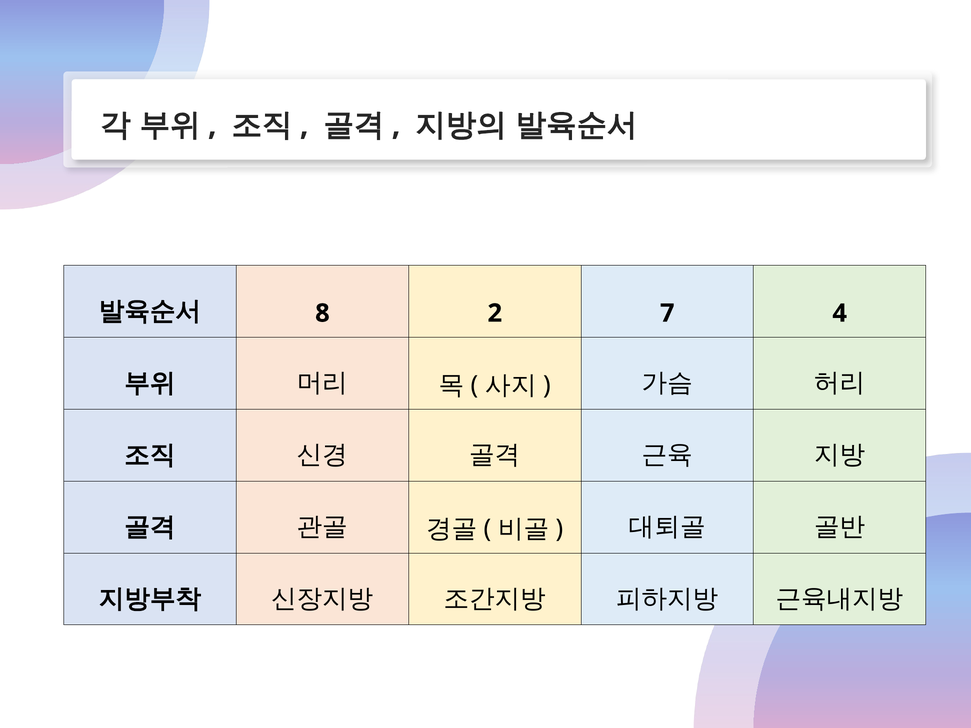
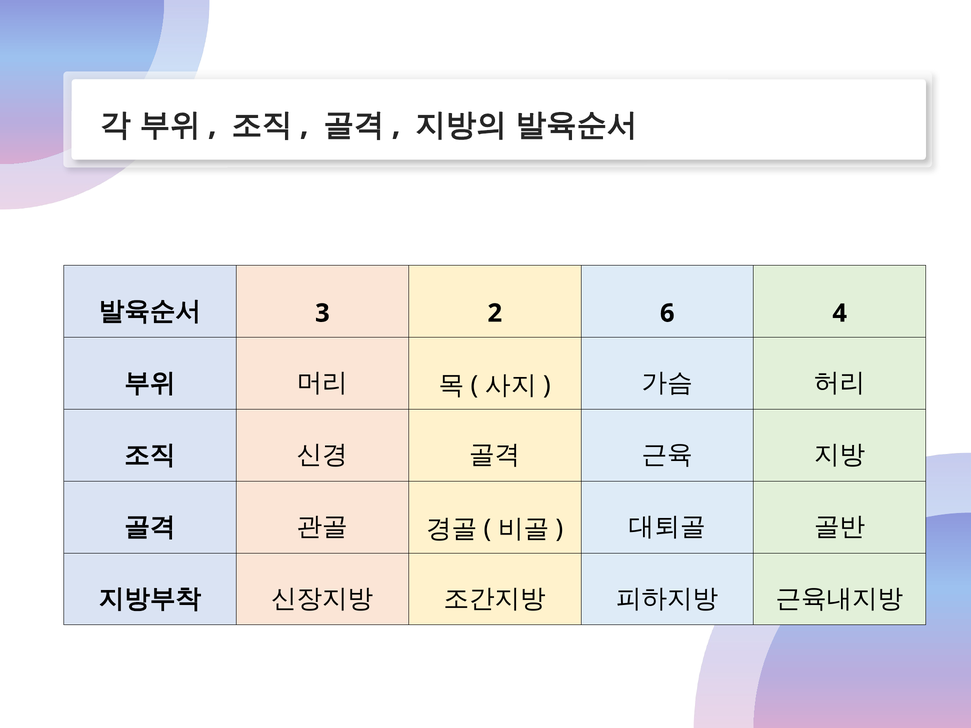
8: 8 -> 3
7: 7 -> 6
